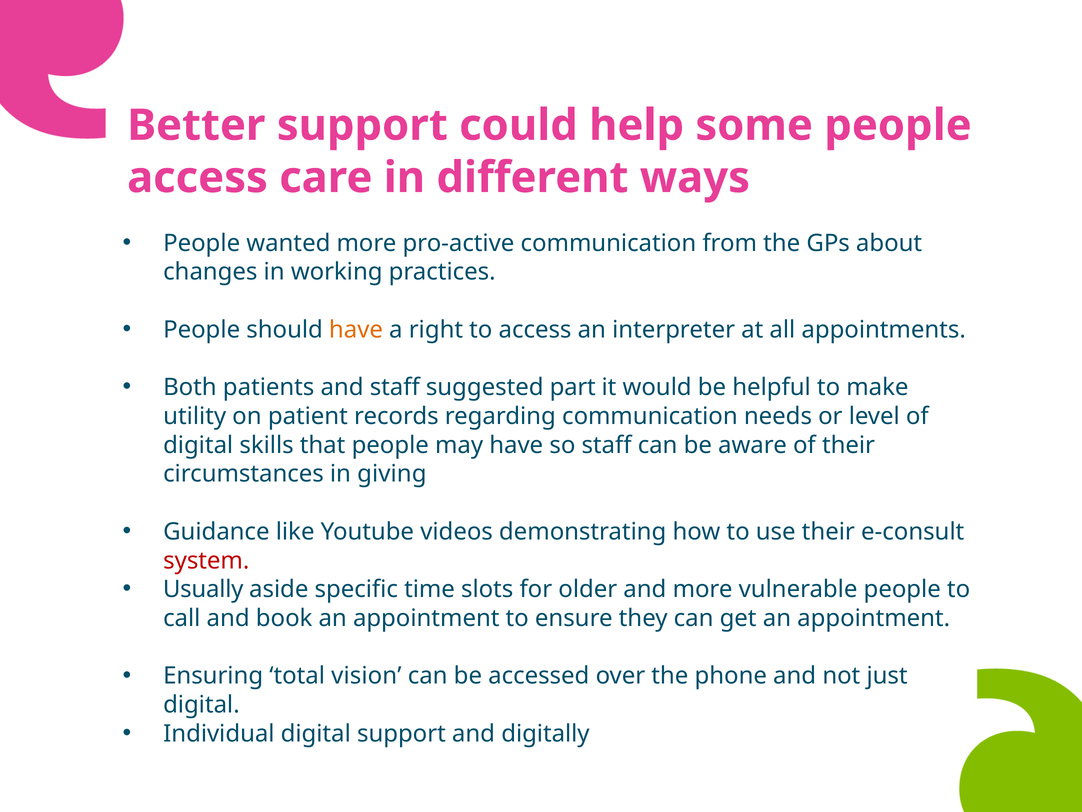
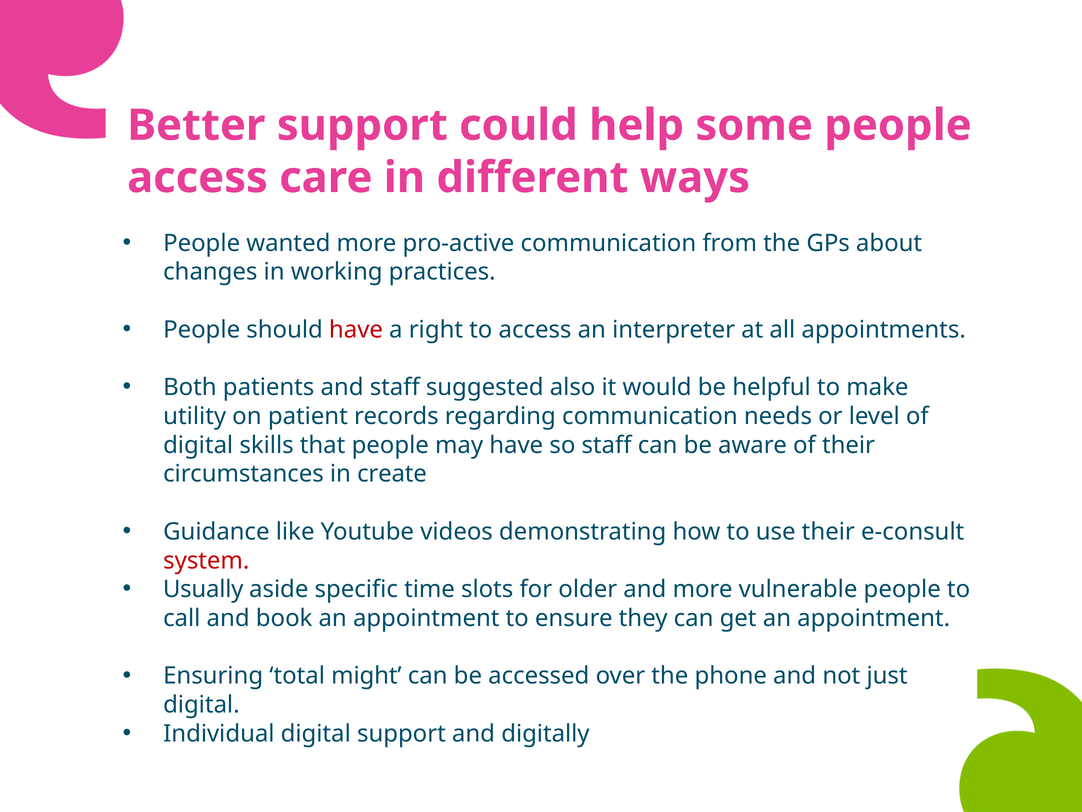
have at (356, 330) colour: orange -> red
part: part -> also
giving: giving -> create
vision: vision -> might
